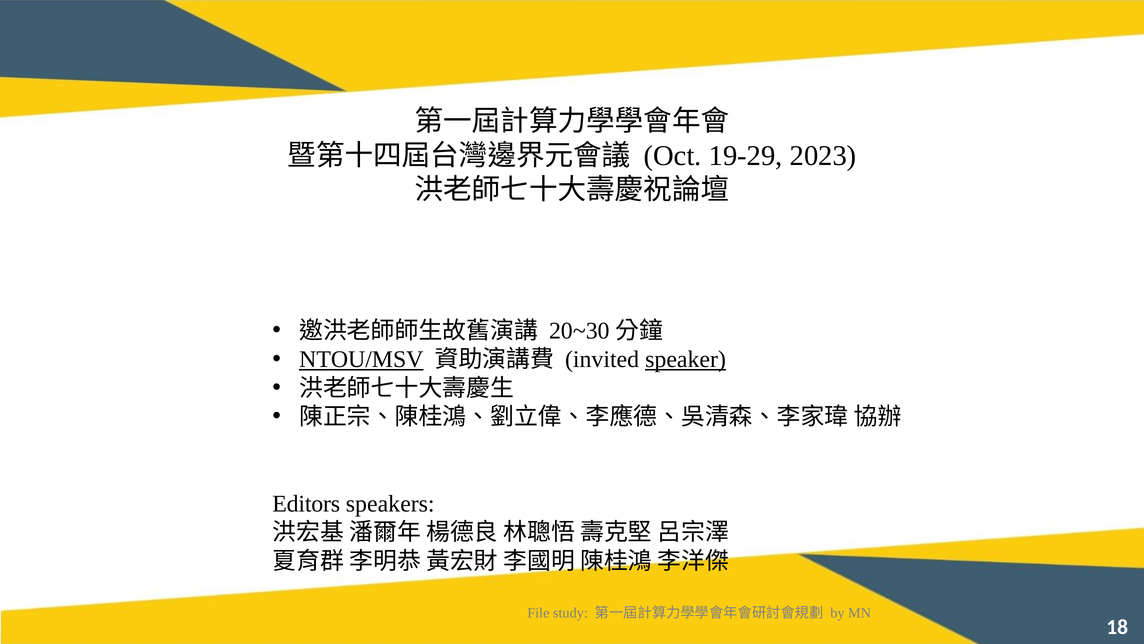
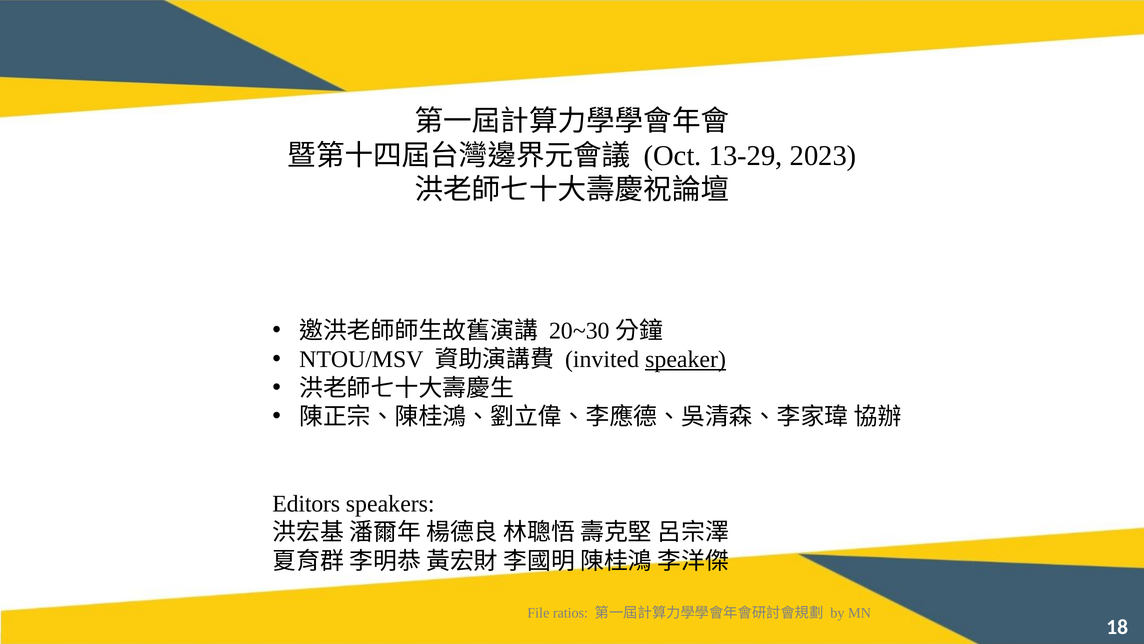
19-29: 19-29 -> 13-29
NTOU/MSV underline: present -> none
study: study -> ratios
